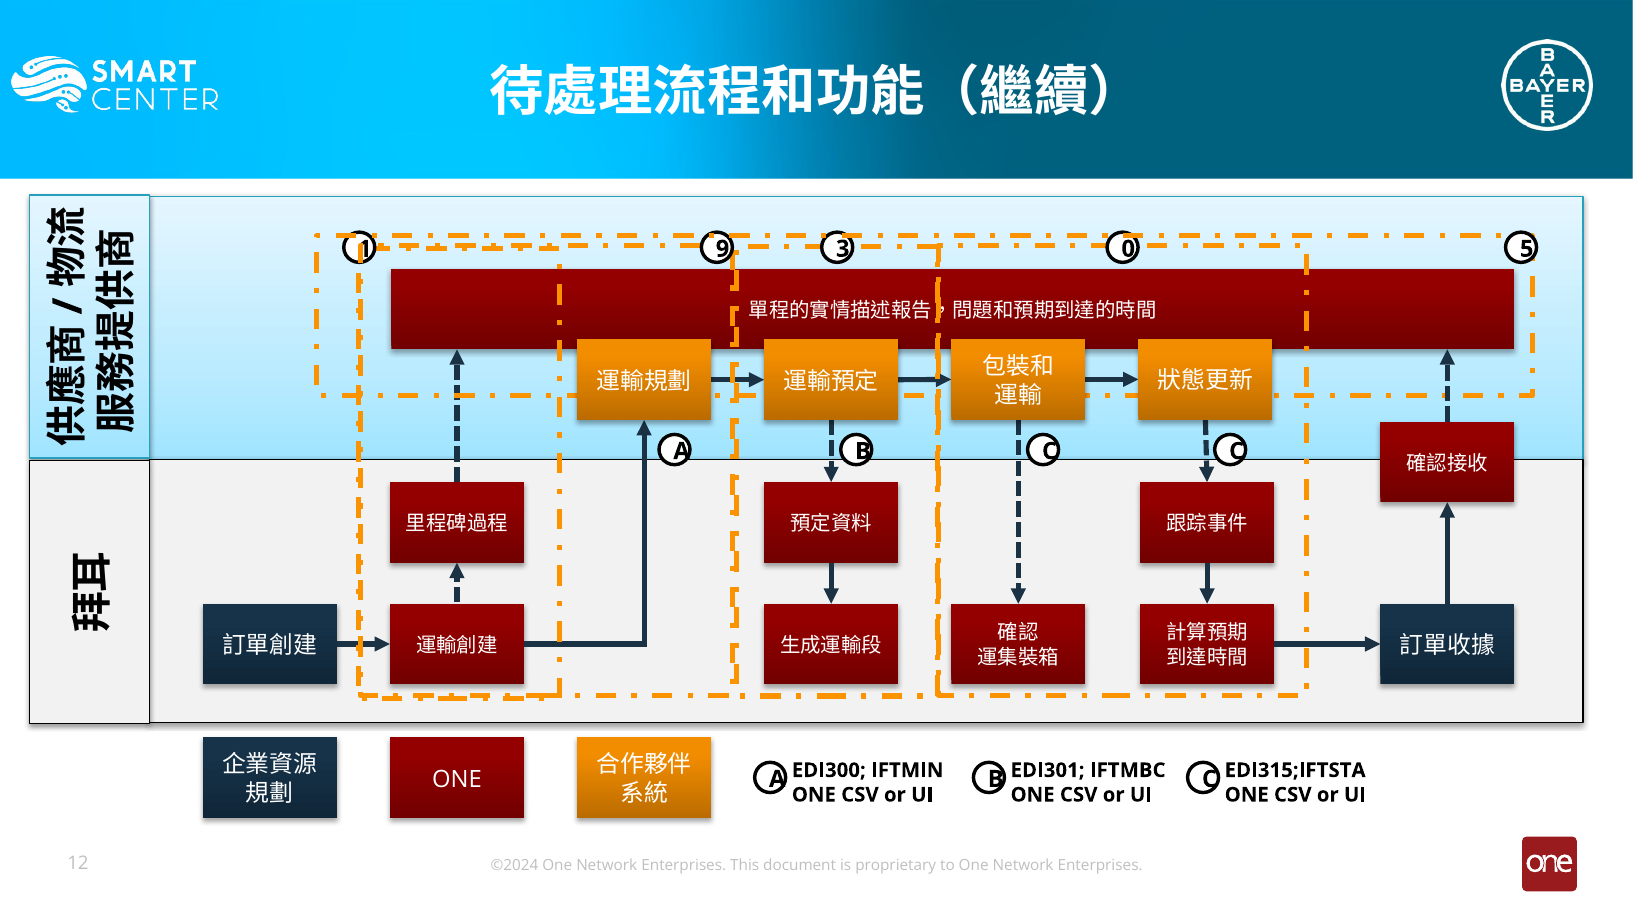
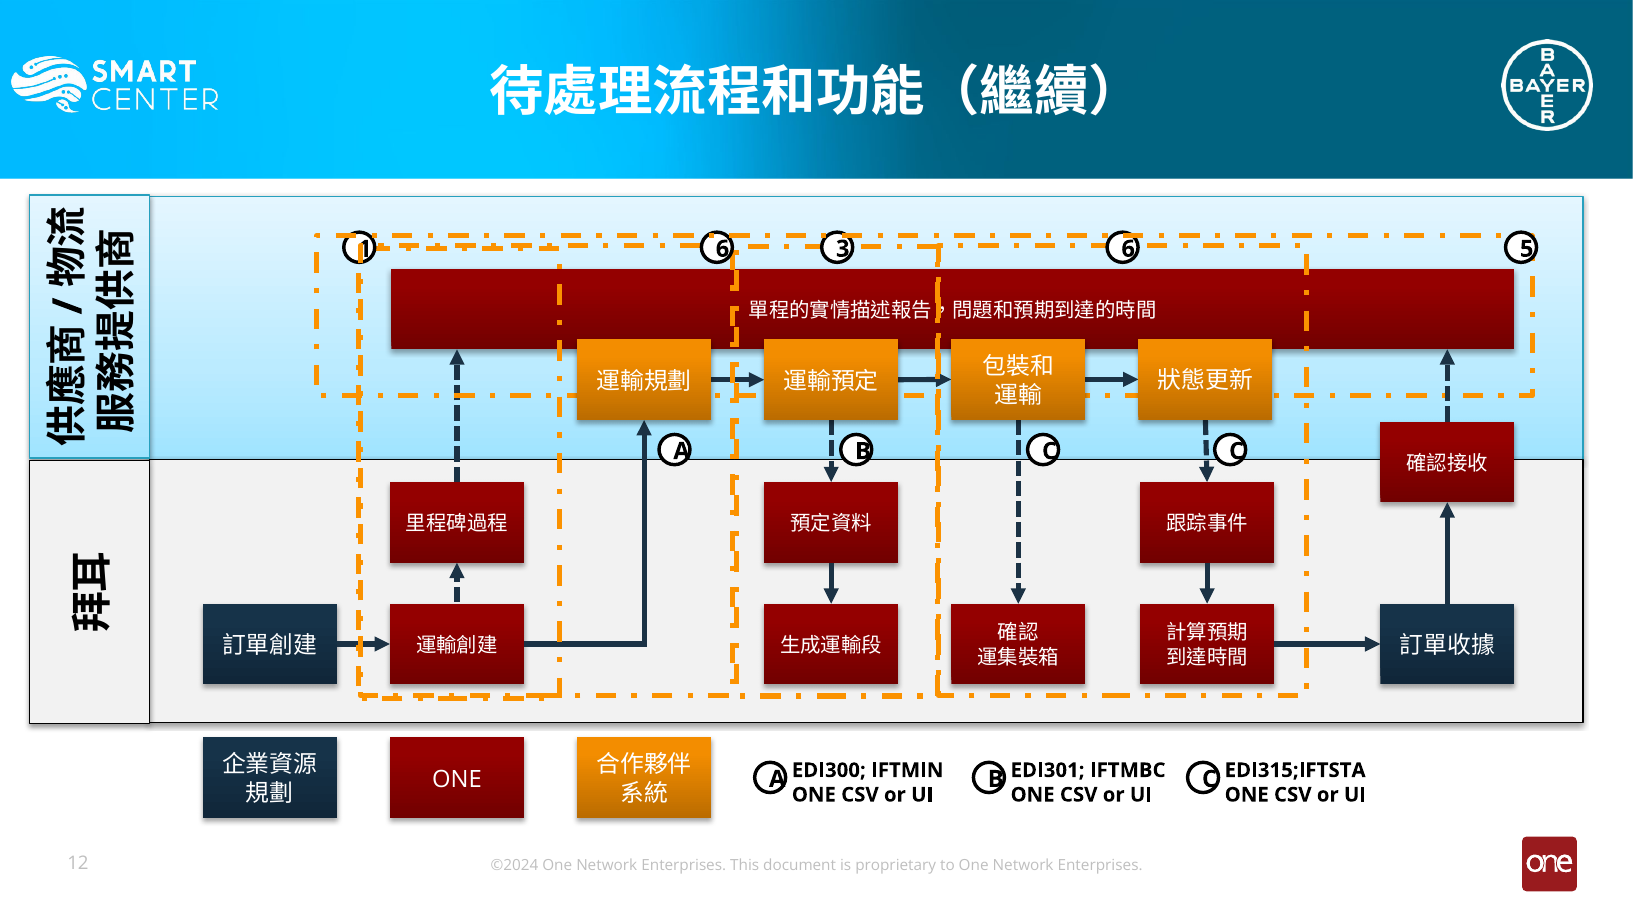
9 at (723, 249): 9 -> 6
3 0: 0 -> 6
